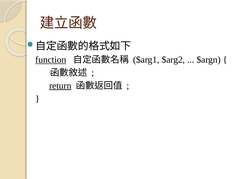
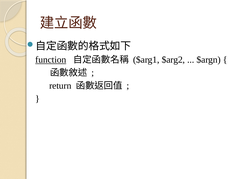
return underline: present -> none
